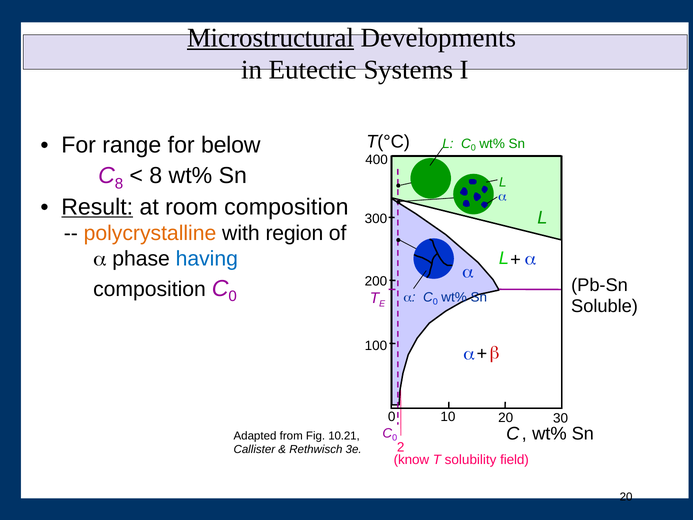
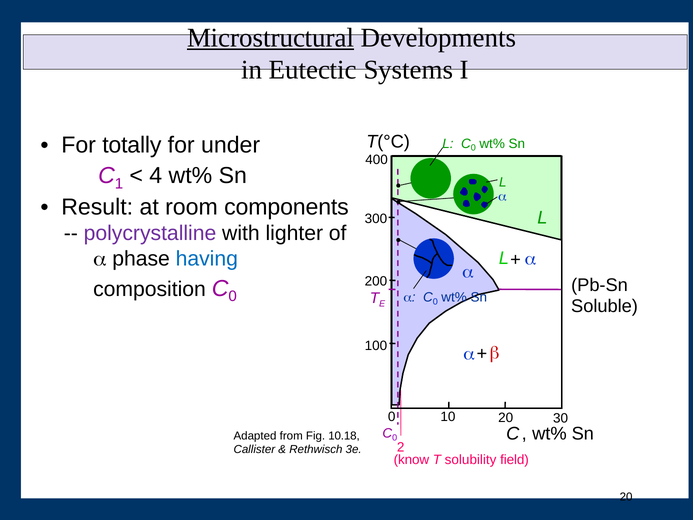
range: range -> totally
below: below -> under
C 8: 8 -> 1
8 at (156, 176): 8 -> 4
Result underline: present -> none
room composition: composition -> components
polycrystalline colour: orange -> purple
region: region -> lighter
10.21: 10.21 -> 10.18
